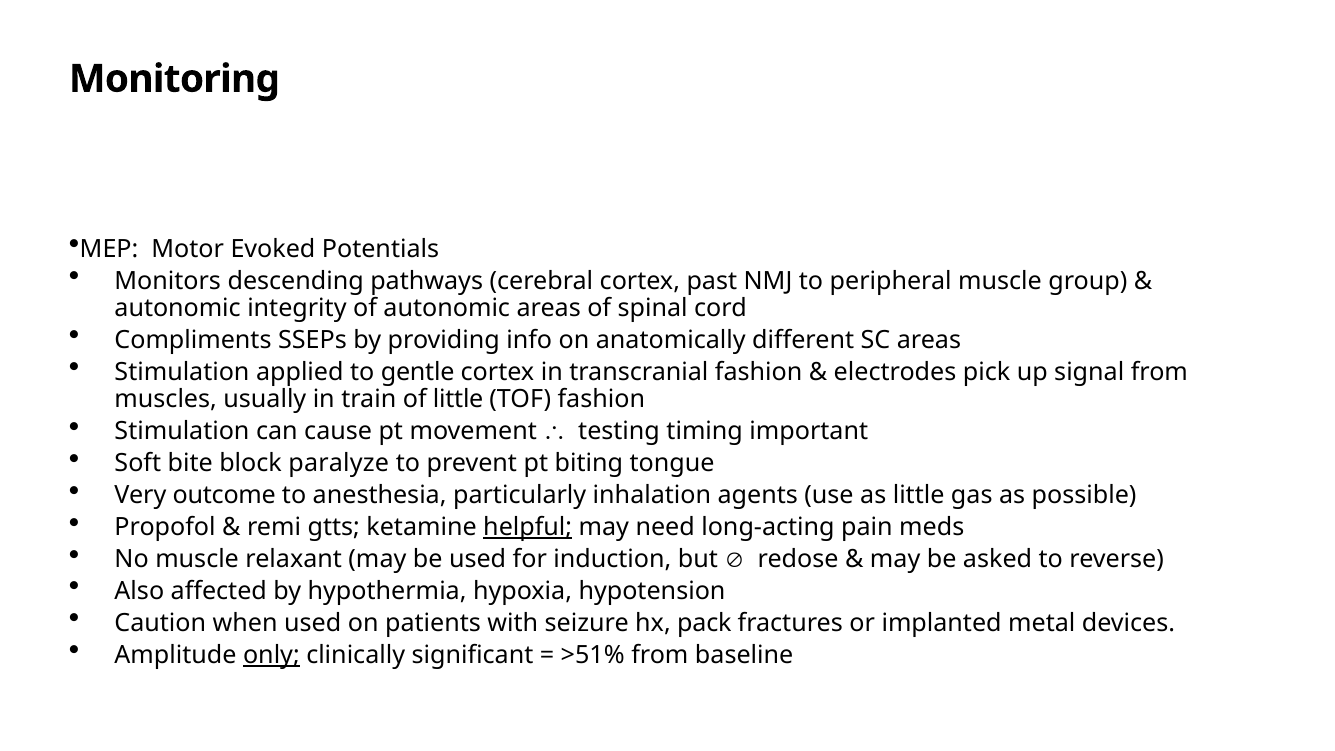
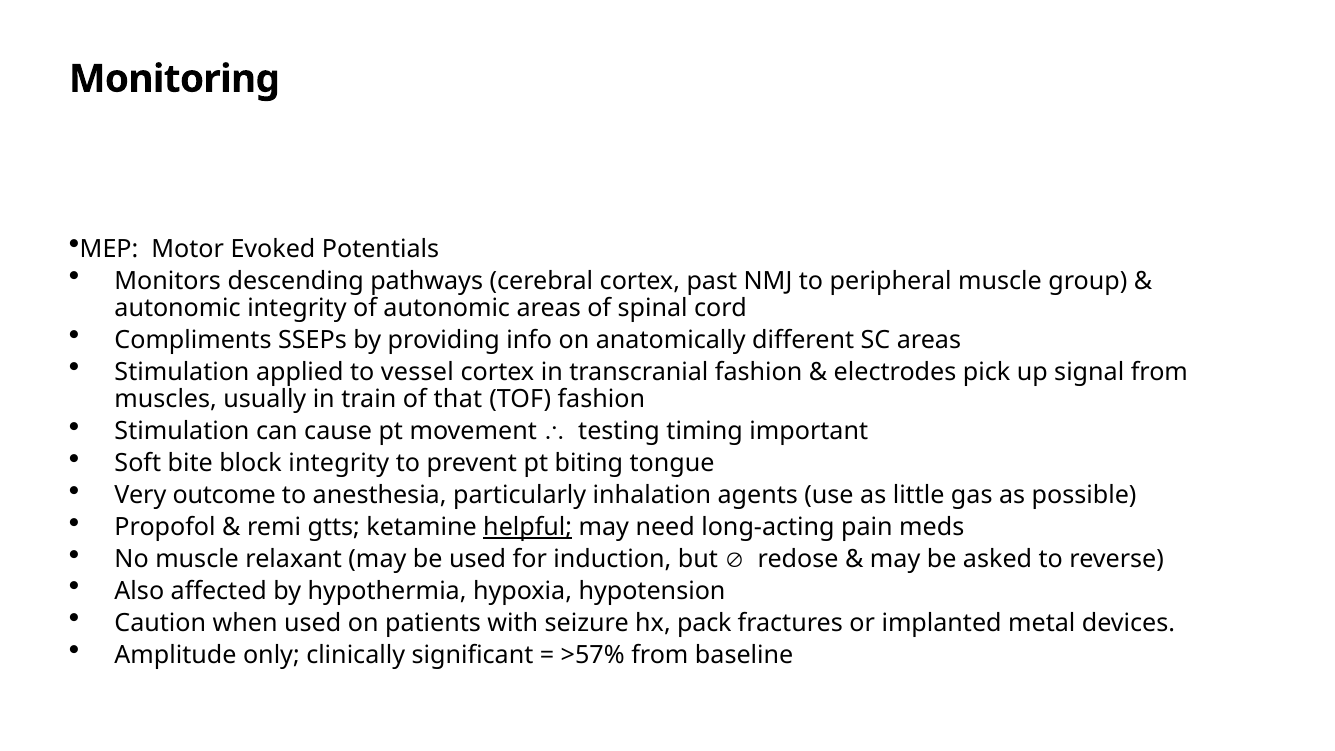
gentle: gentle -> vessel
of little: little -> that
block paralyze: paralyze -> integrity
only underline: present -> none
>51%: >51% -> >57%
